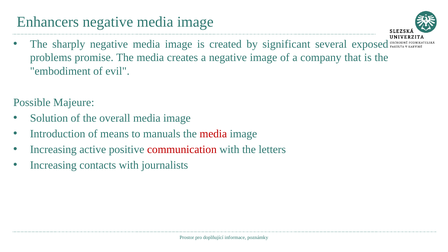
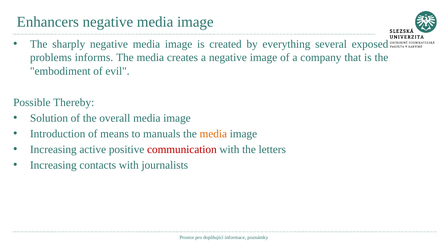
significant: significant -> everything
promise: promise -> informs
Majeure: Majeure -> Thereby
media at (213, 134) colour: red -> orange
